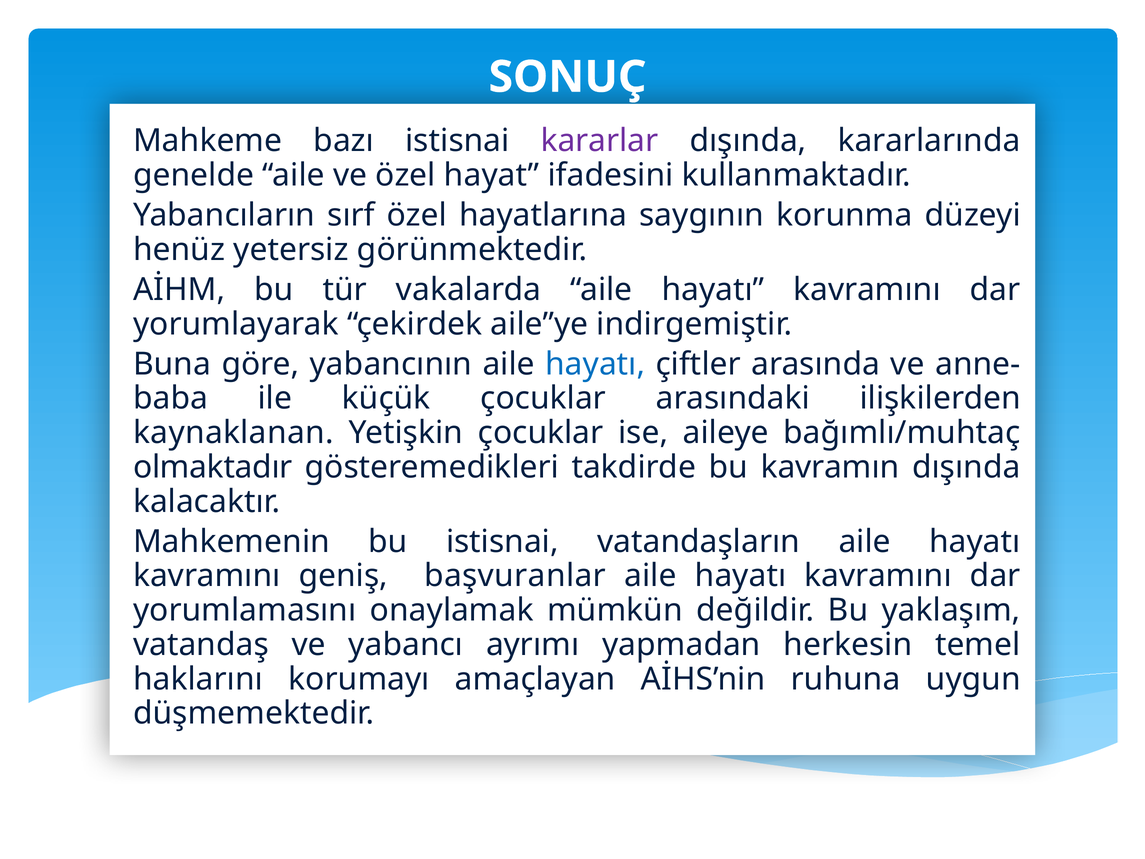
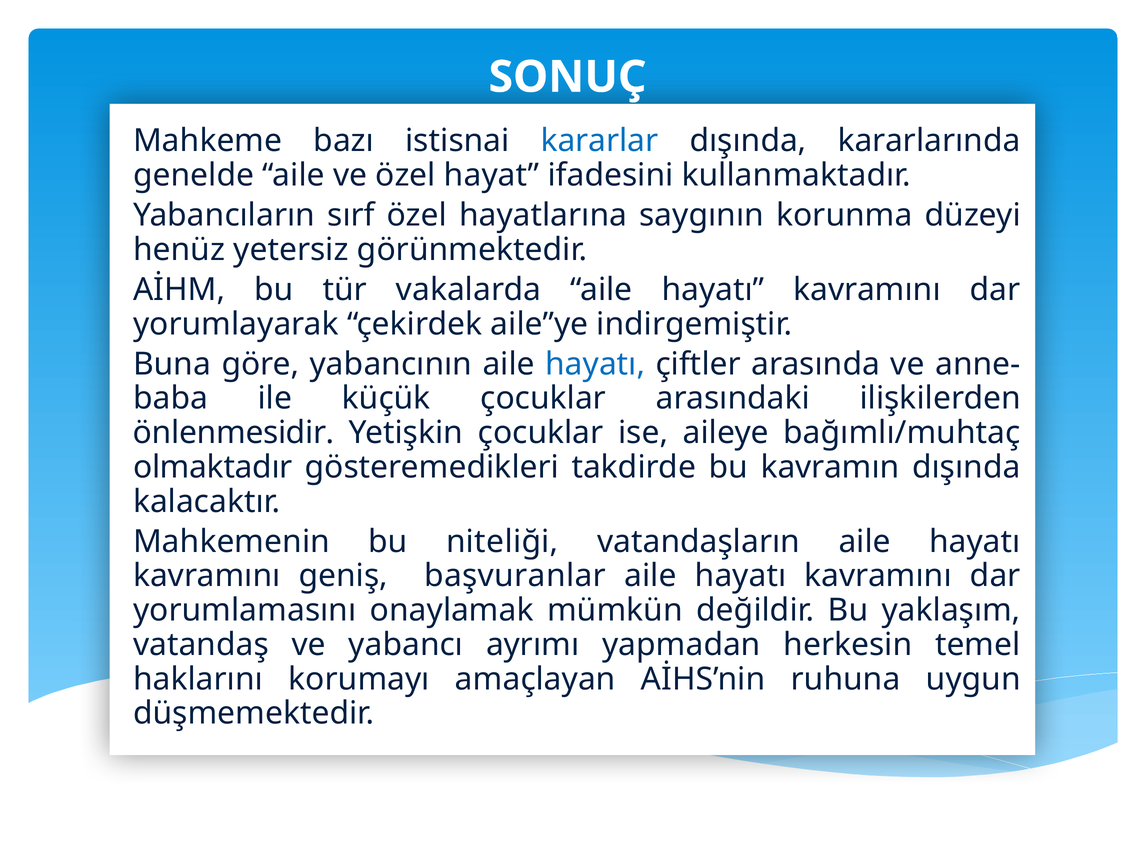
kararlar colour: purple -> blue
kaynaklanan: kaynaklanan -> önlenmesidir
bu istisnai: istisnai -> niteliği
